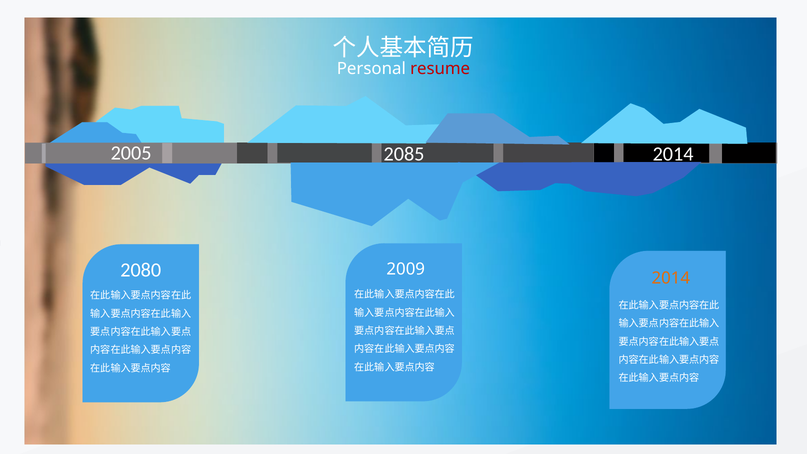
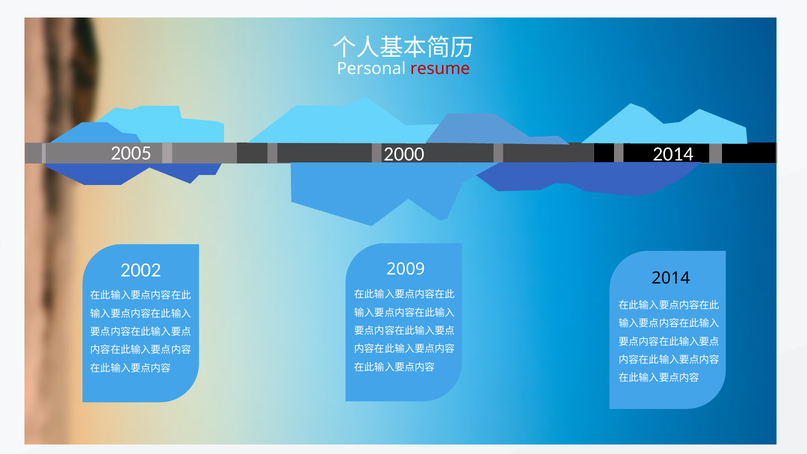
2085: 2085 -> 2000
2080: 2080 -> 2002
2014 at (671, 278) colour: orange -> black
